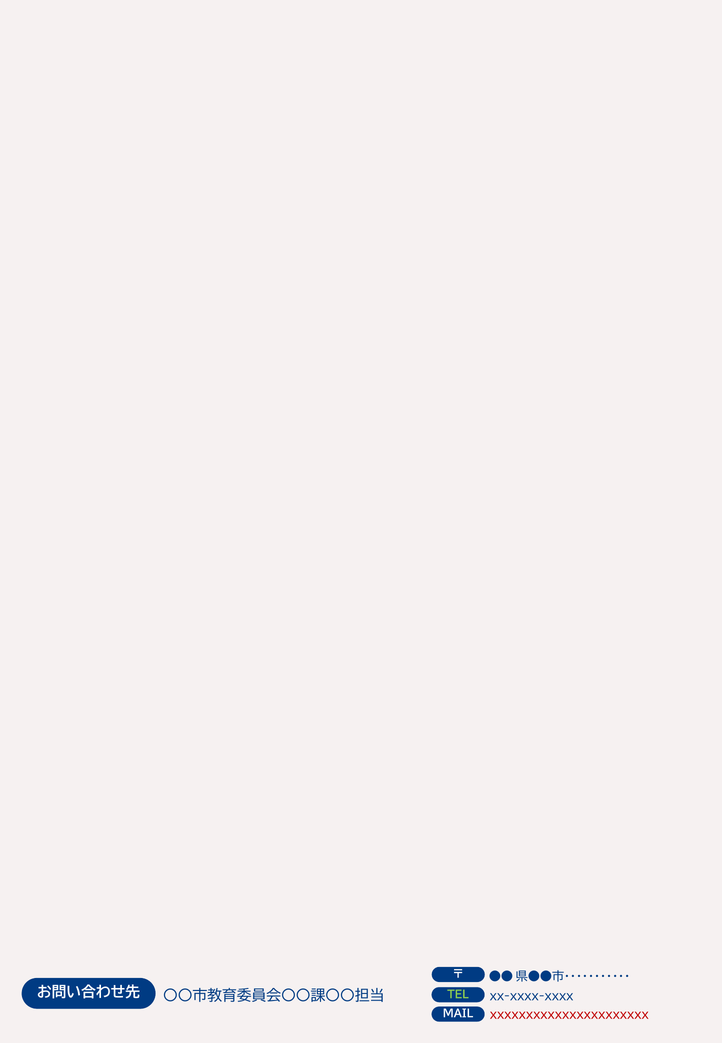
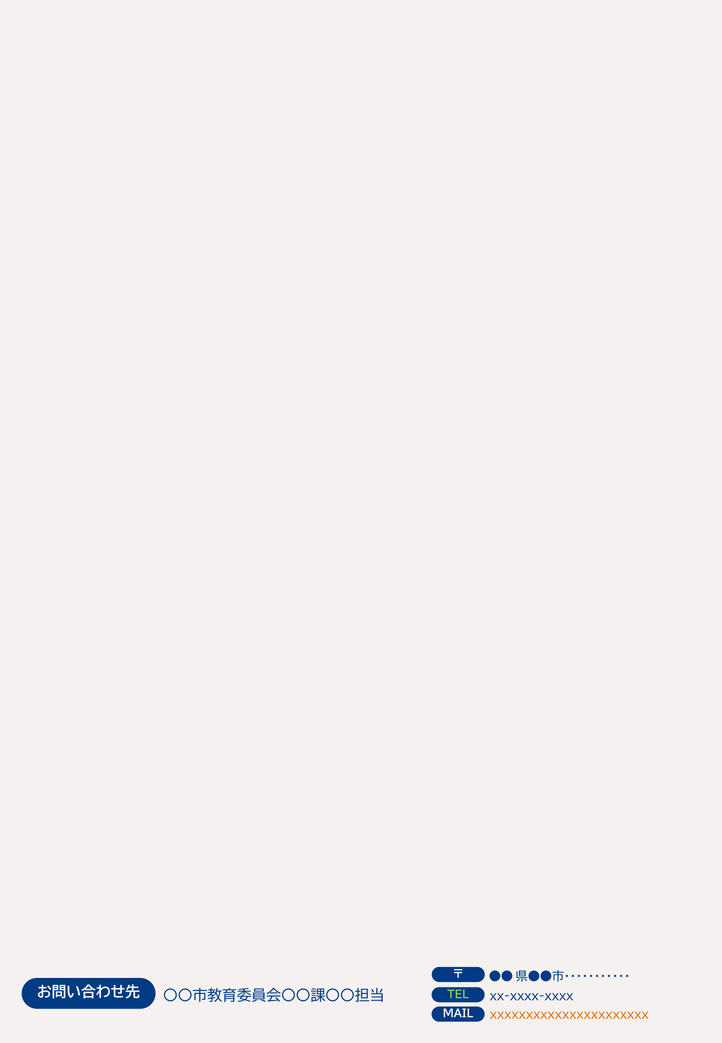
xxxxxxxxxxxxxxxxxxxxxx colour: red -> orange
